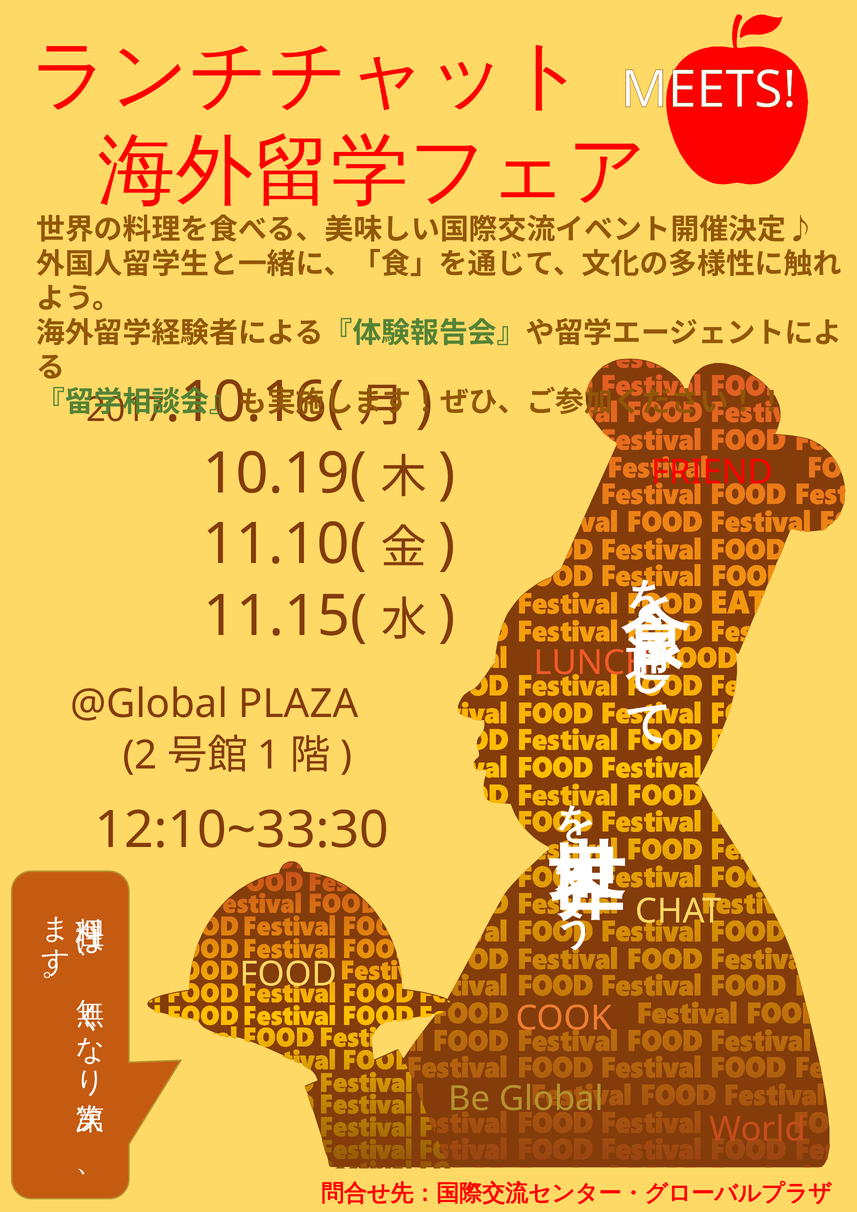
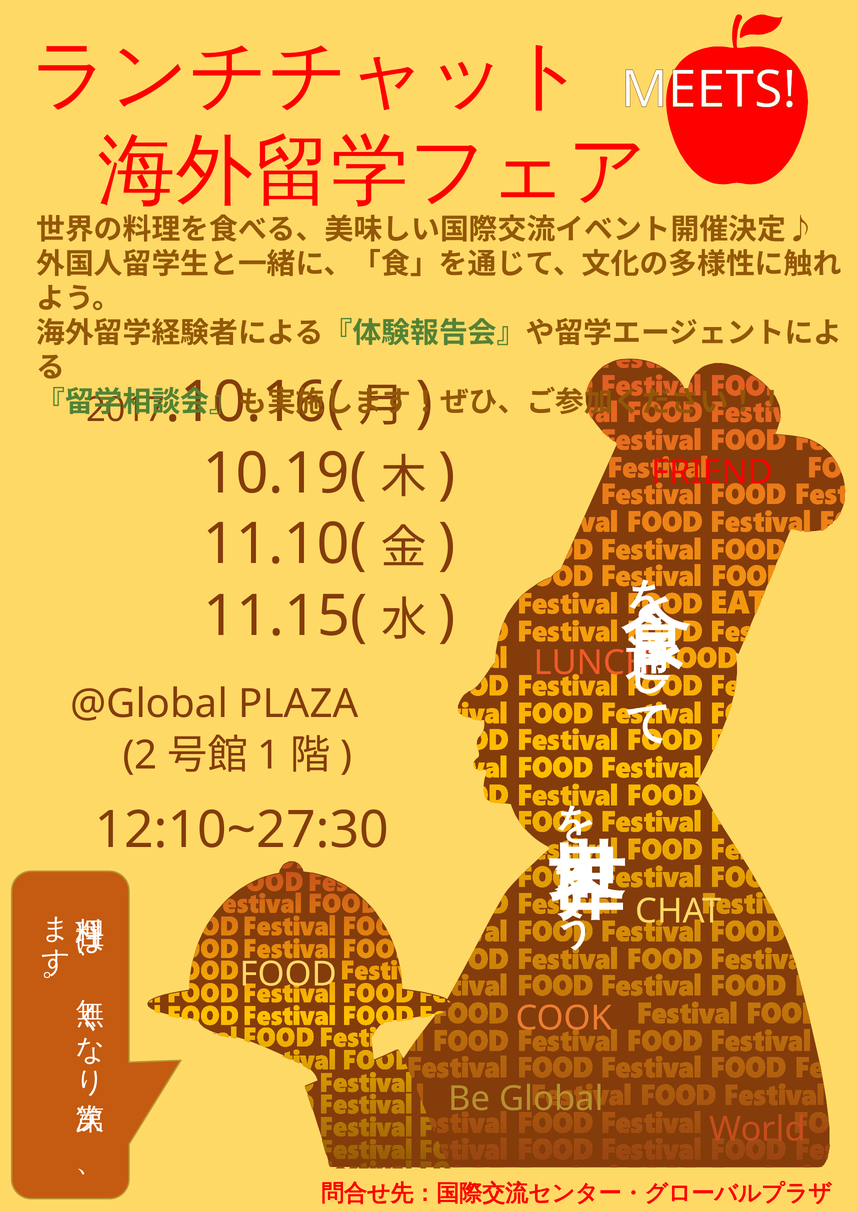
12:10~33:30: 12:10~33:30 -> 12:10~27:30
